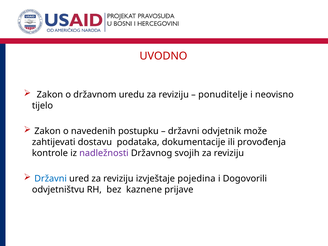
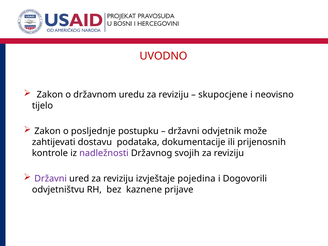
ponuditelje: ponuditelje -> skupocjene
navedenih: navedenih -> posljednje
provođenja: provođenja -> prijenosnih
Državni at (51, 179) colour: blue -> purple
